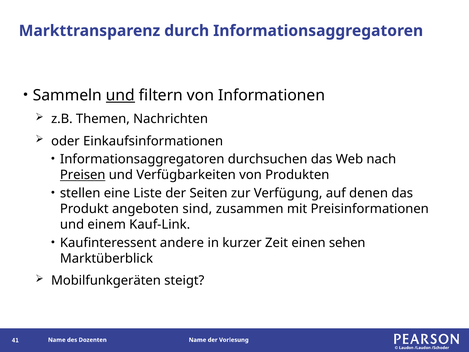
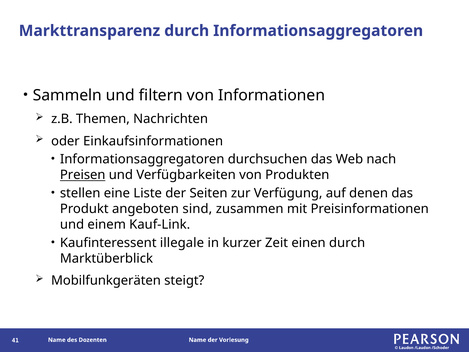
und at (120, 95) underline: present -> none
andere: andere -> illegale
einen sehen: sehen -> durch
